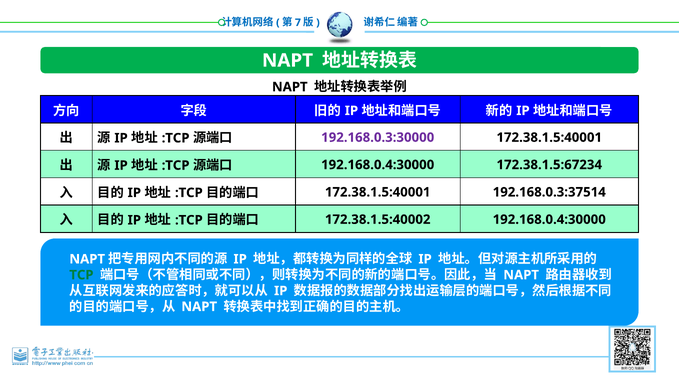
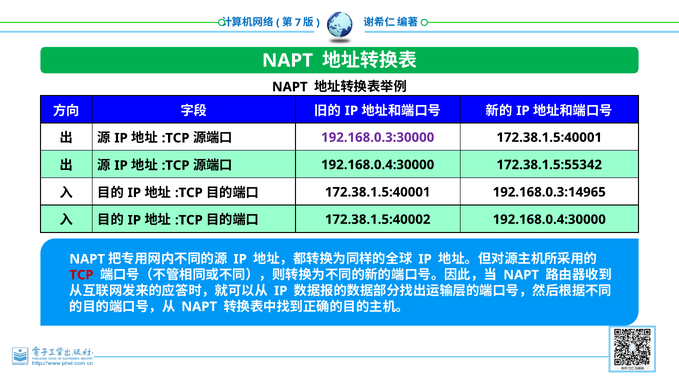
172.38.1.5:67234: 172.38.1.5:67234 -> 172.38.1.5:55342
192.168.0.3:37514: 192.168.0.3:37514 -> 192.168.0.3:14965
TCP colour: green -> red
